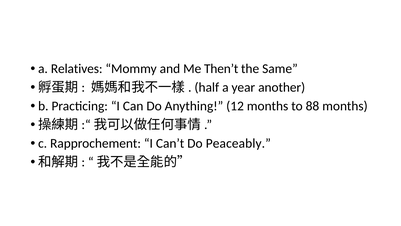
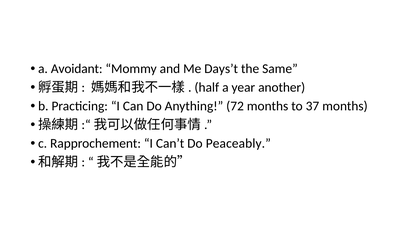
Relatives: Relatives -> Avoidant
Then’t: Then’t -> Days’t
12: 12 -> 72
88: 88 -> 37
